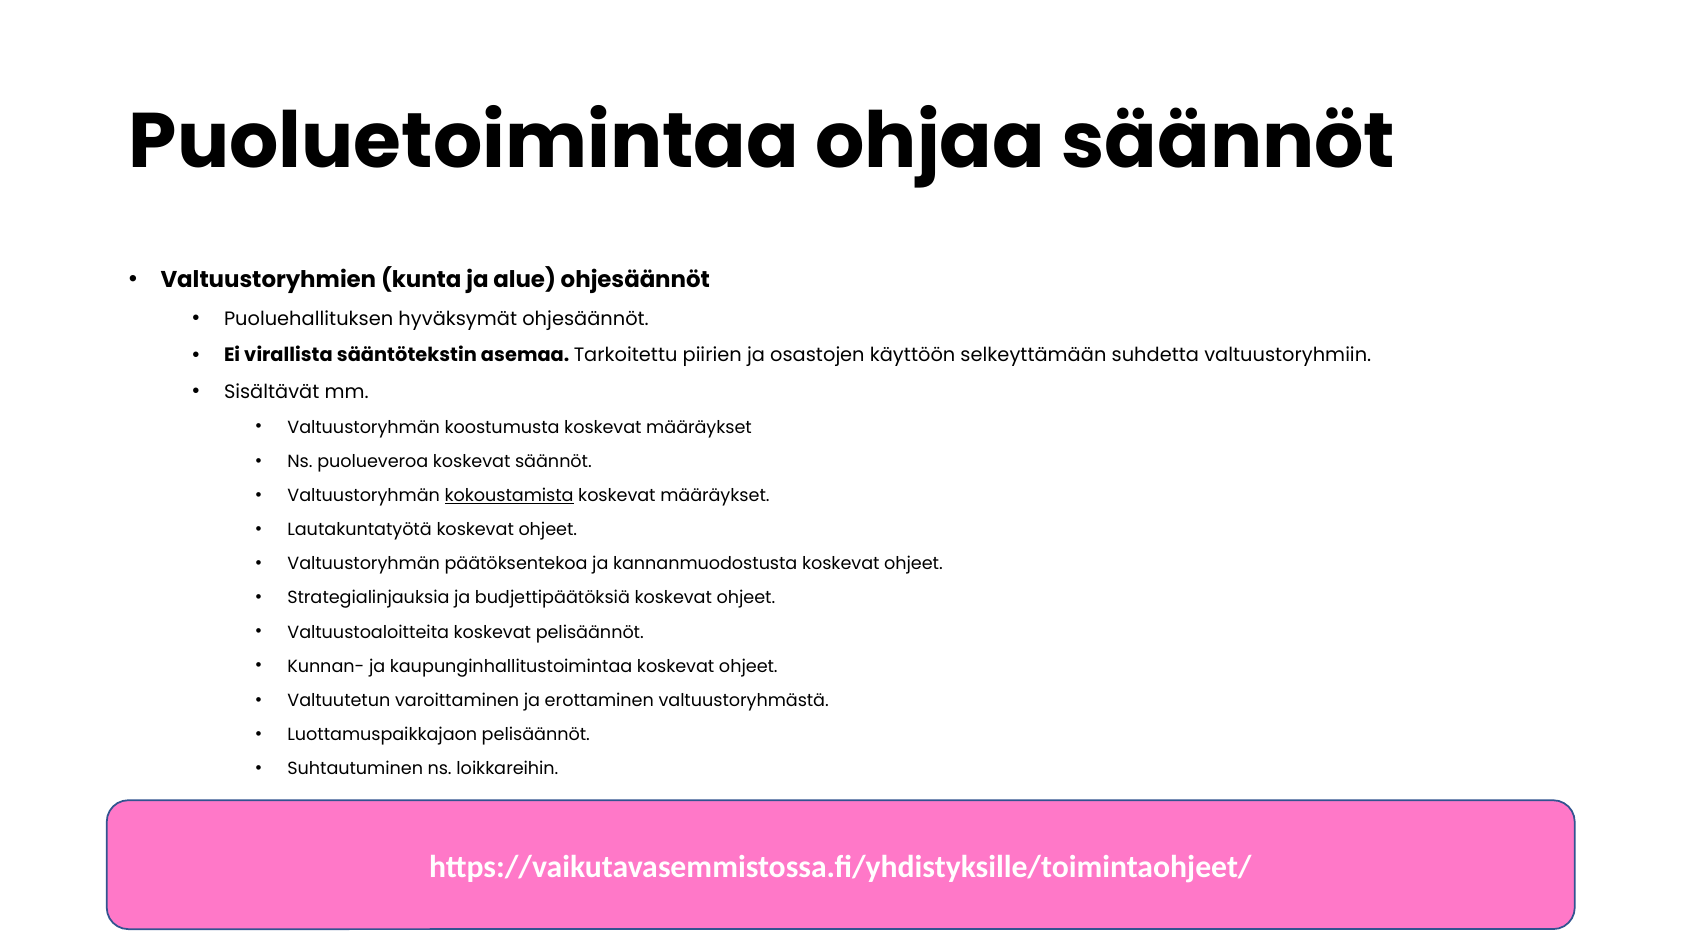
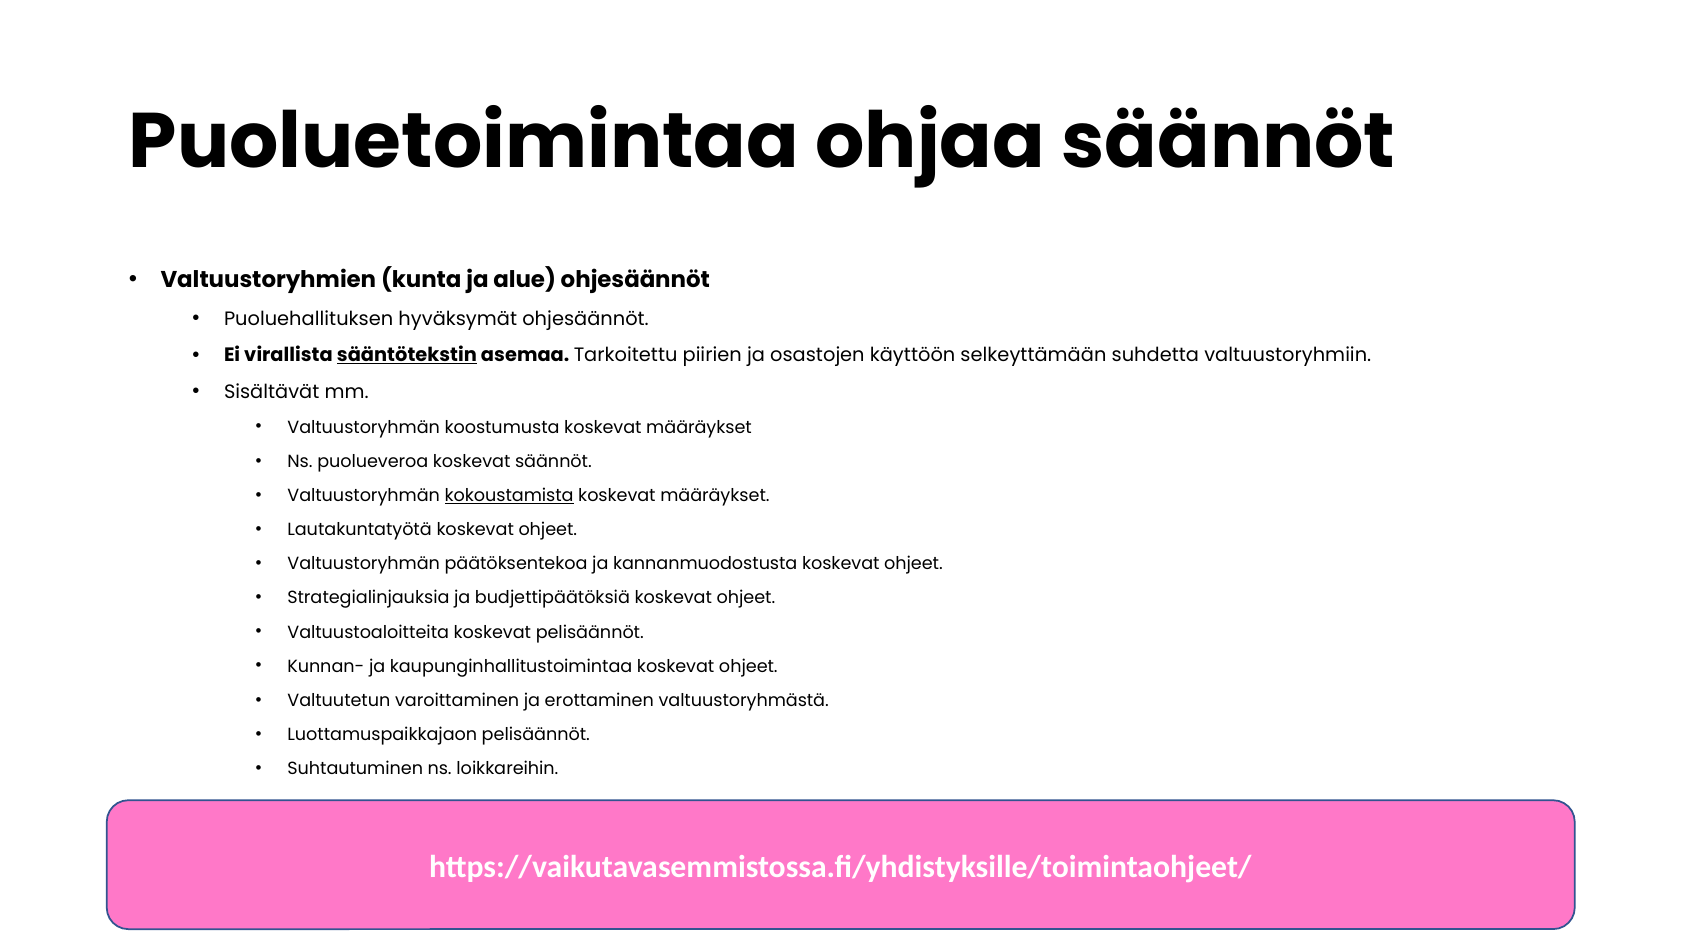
sääntötekstin underline: none -> present
